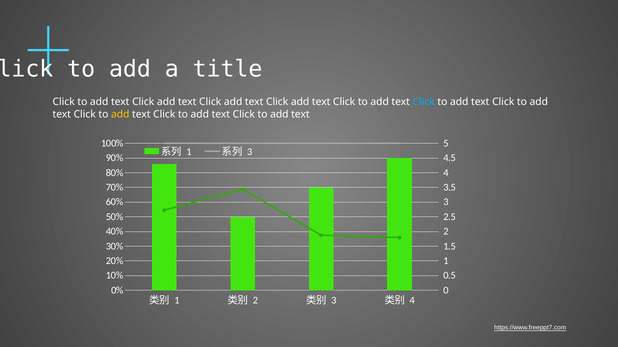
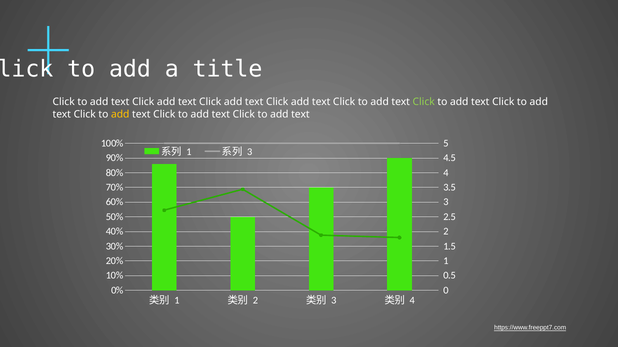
Click at (424, 102) colour: light blue -> light green
